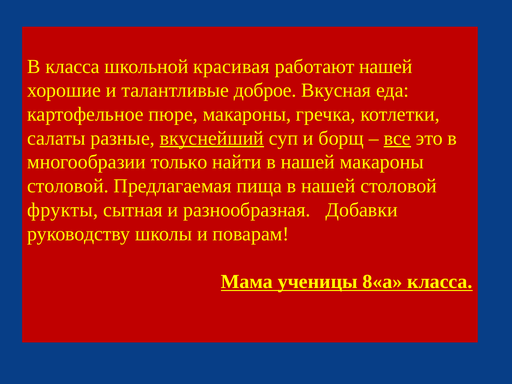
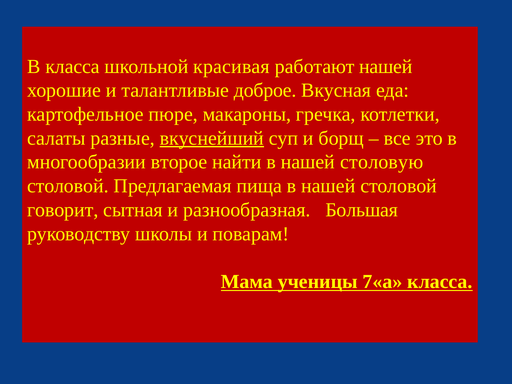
все underline: present -> none
только: только -> второе
нашей макароны: макароны -> столовую
фрукты: фрукты -> говорит
Добавки: Добавки -> Большая
8«а: 8«а -> 7«а
